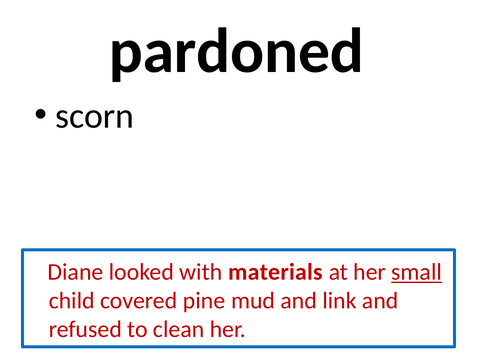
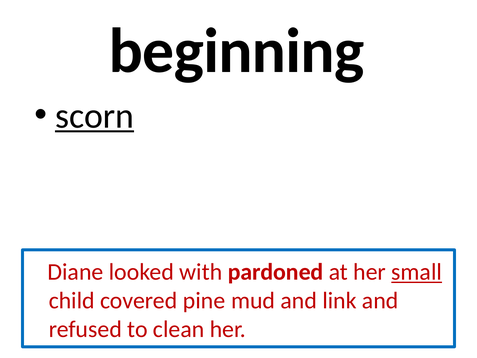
pardoned: pardoned -> beginning
scorn underline: none -> present
materials: materials -> pardoned
